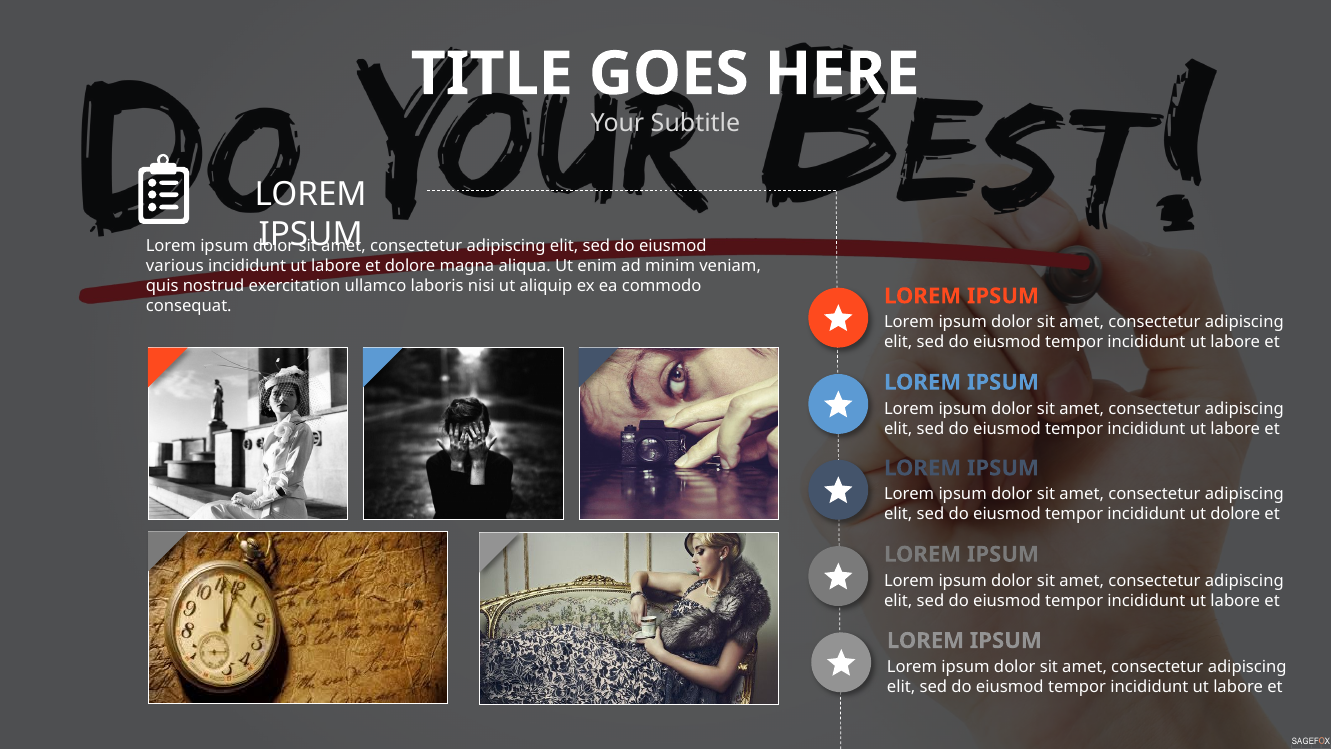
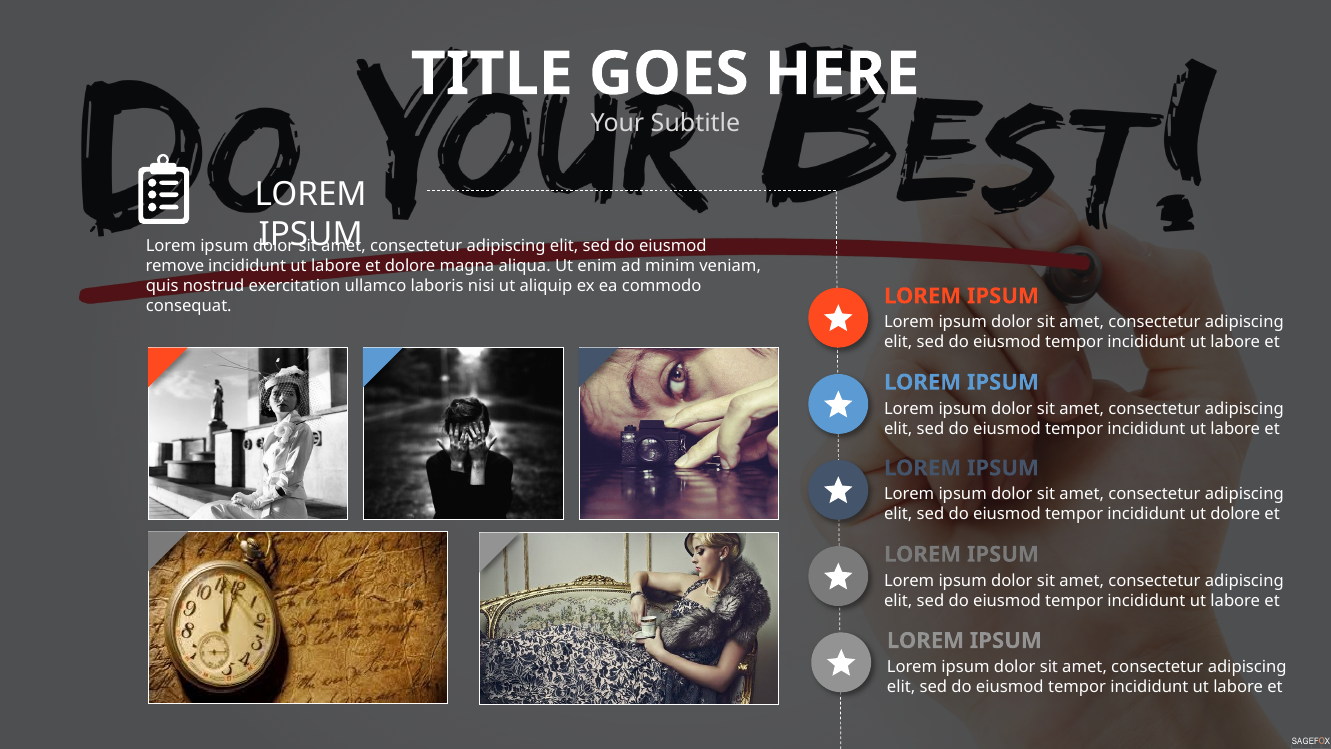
various: various -> remove
